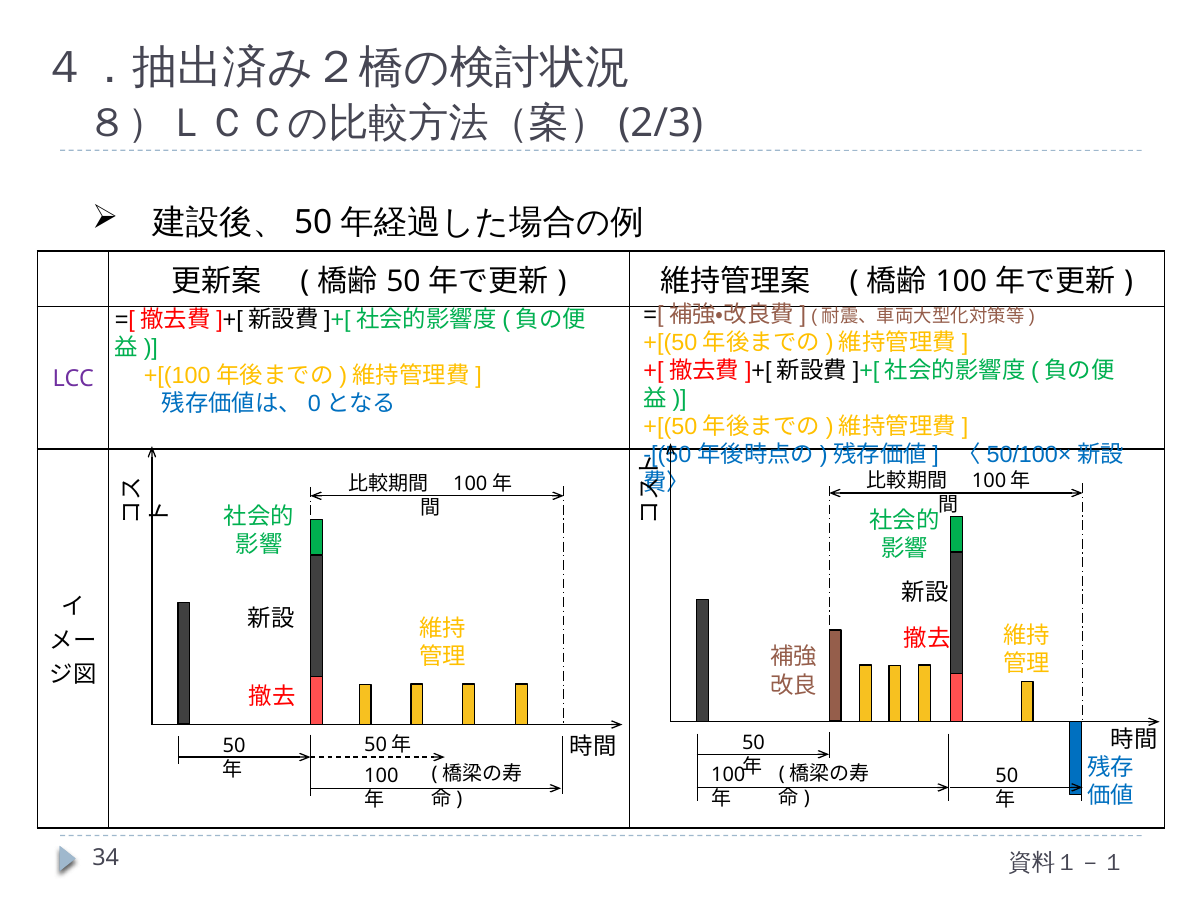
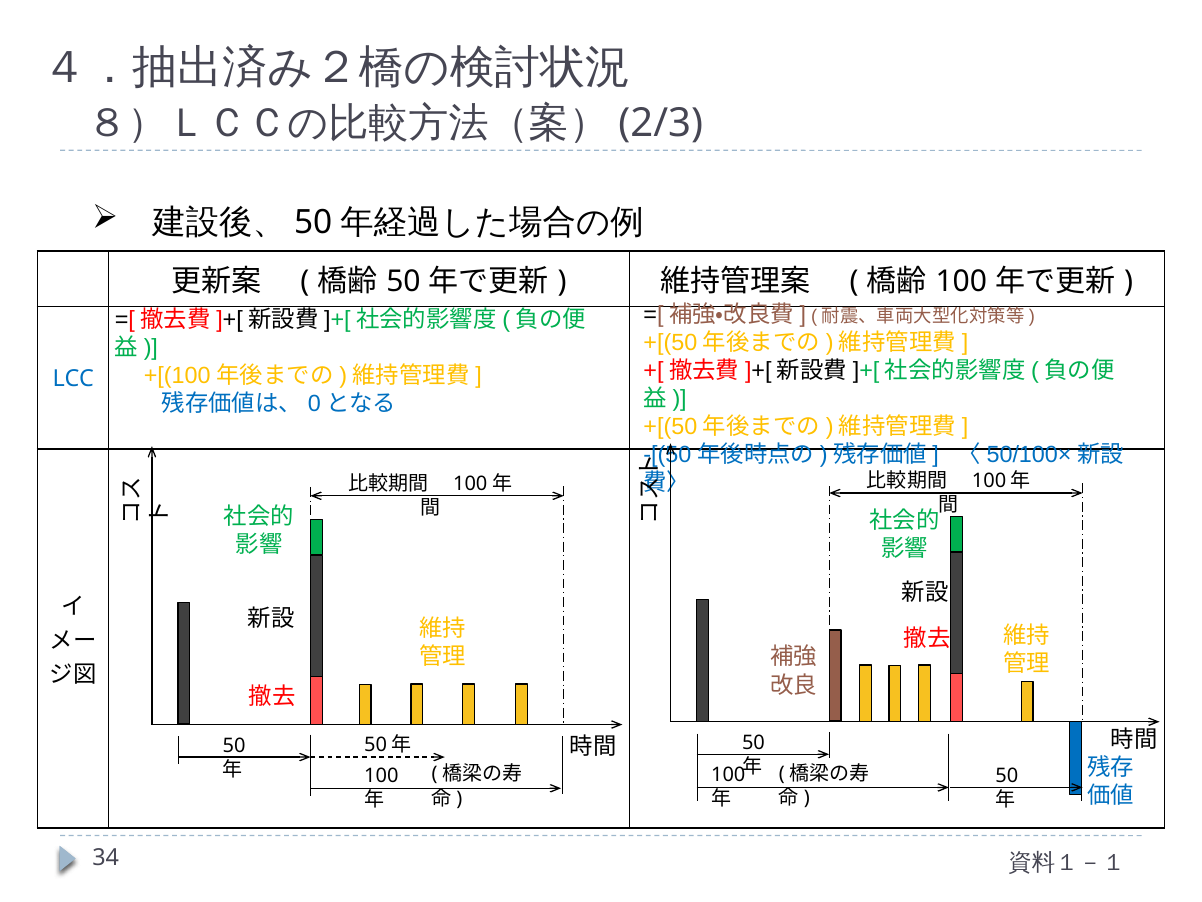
LCC colour: purple -> blue
